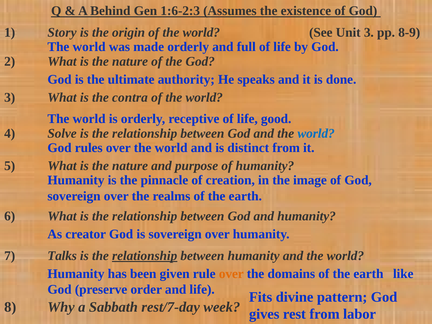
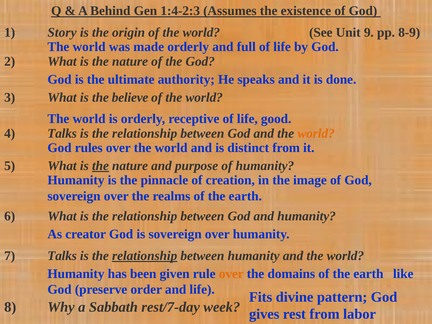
1:6-2:3: 1:6-2:3 -> 1:4-2:3
Unit 3: 3 -> 9
contra: contra -> believe
4 Solve: Solve -> Talks
world at (316, 133) colour: blue -> orange
the at (100, 166) underline: none -> present
